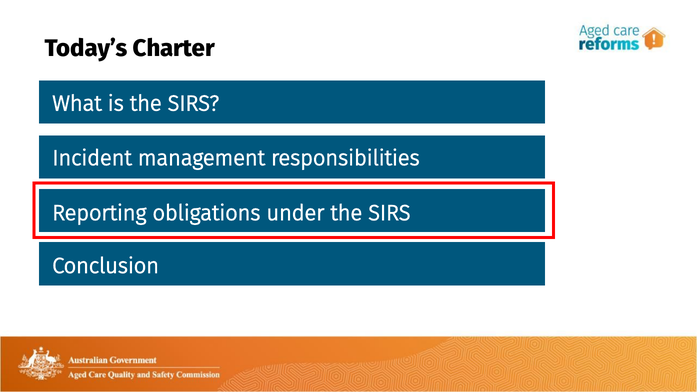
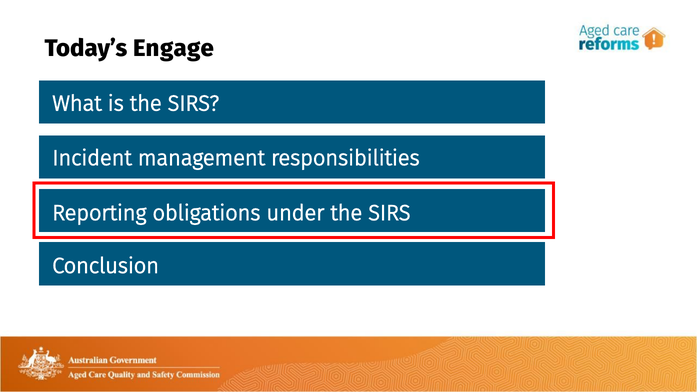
Charter: Charter -> Engage
